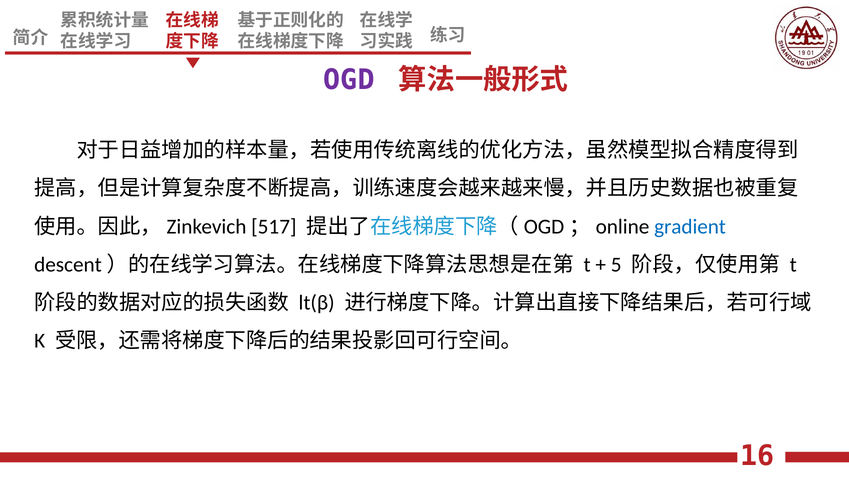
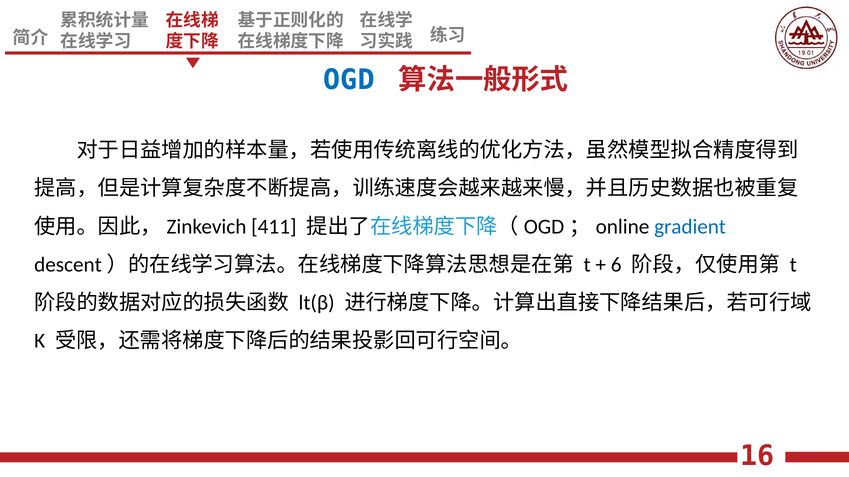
OGD colour: purple -> blue
517: 517 -> 411
5: 5 -> 6
